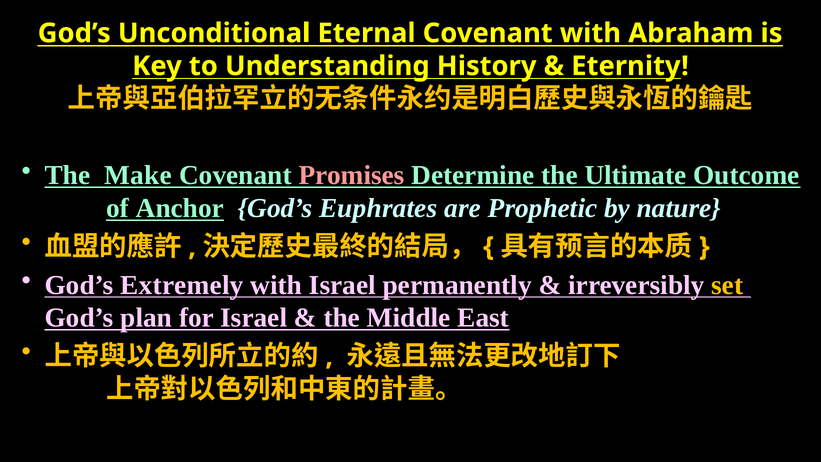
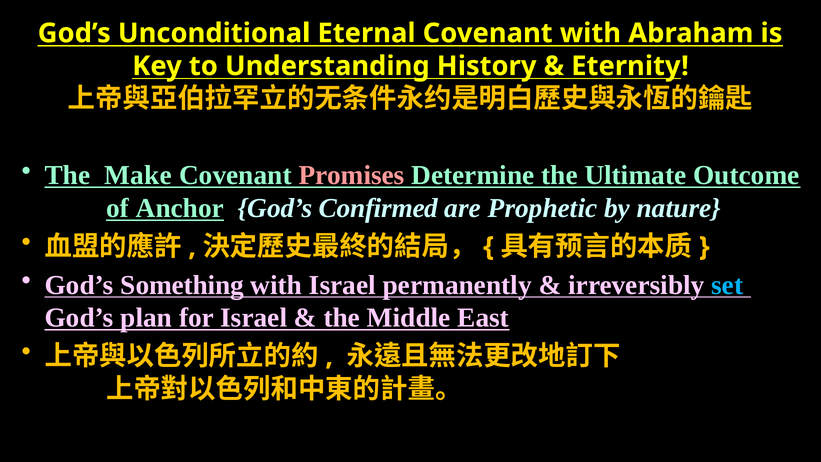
Euphrates: Euphrates -> Confirmed
Extremely: Extremely -> Something
set colour: yellow -> light blue
